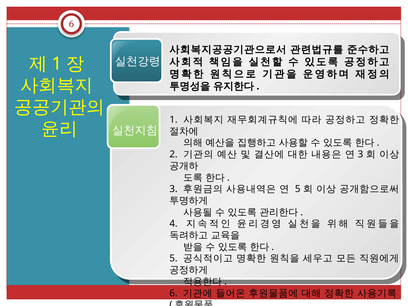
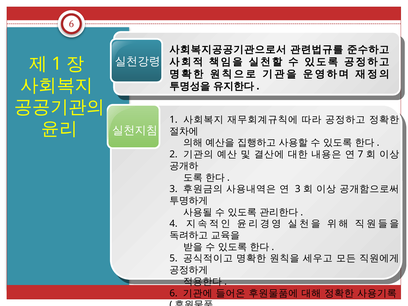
3 at (360, 154): 3 -> 7
5 at (298, 189): 5 -> 3
